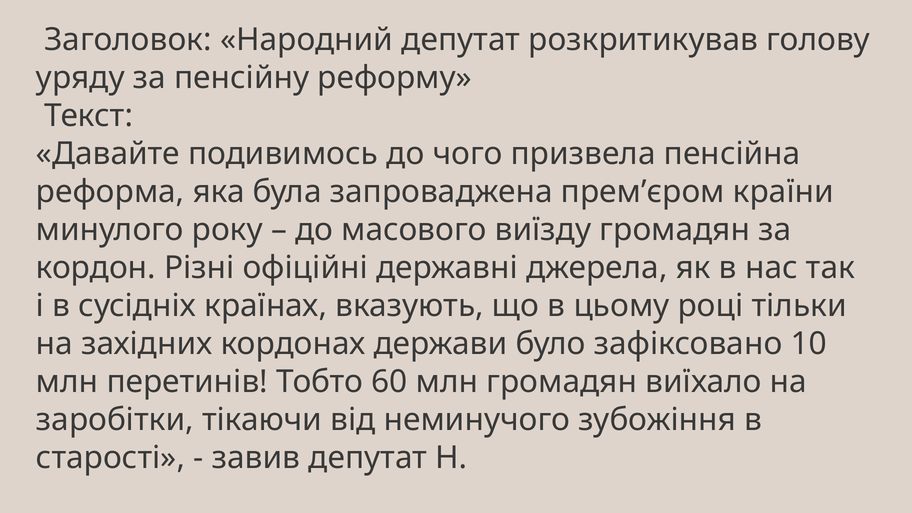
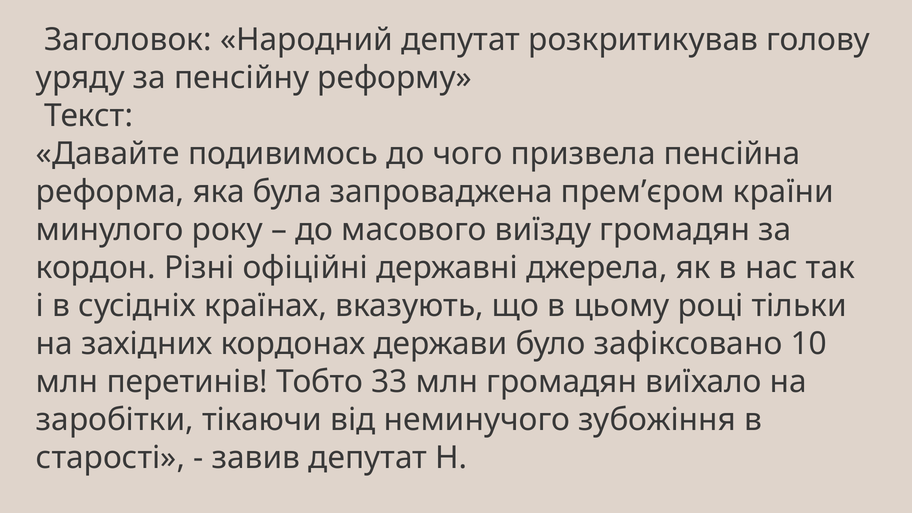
60: 60 -> 33
